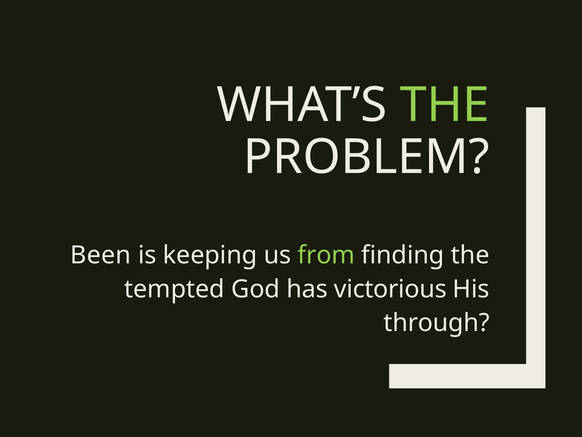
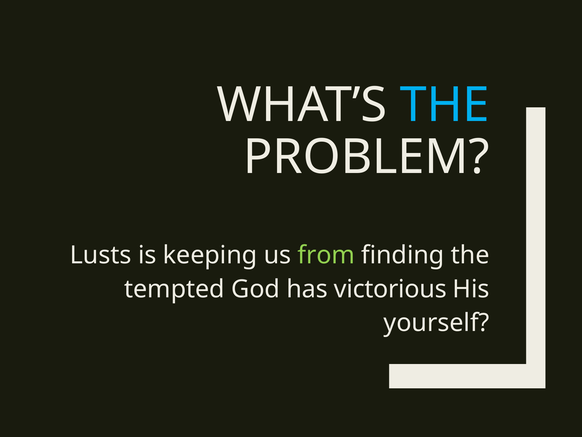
THE at (445, 105) colour: light green -> light blue
Been: Been -> Lusts
through: through -> yourself
